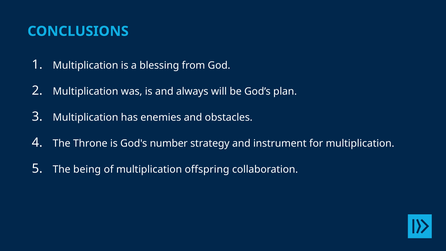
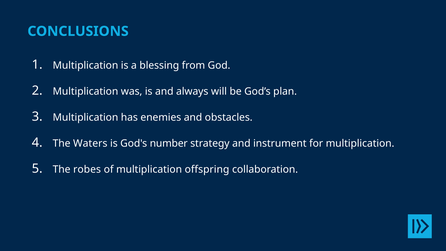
Throne: Throne -> Waters
being: being -> robes
